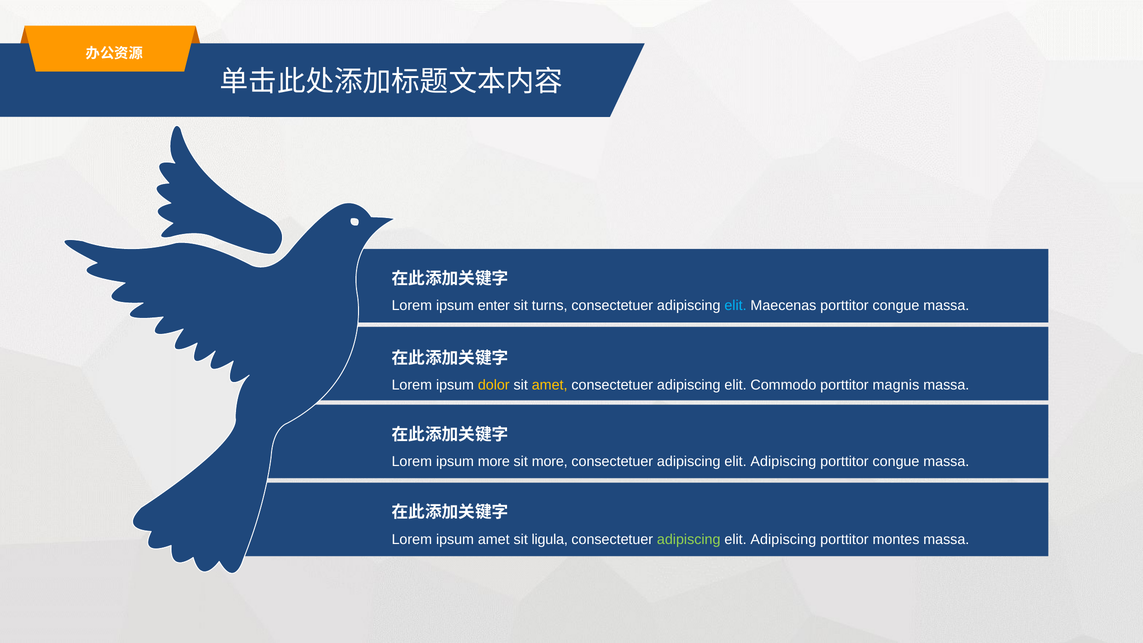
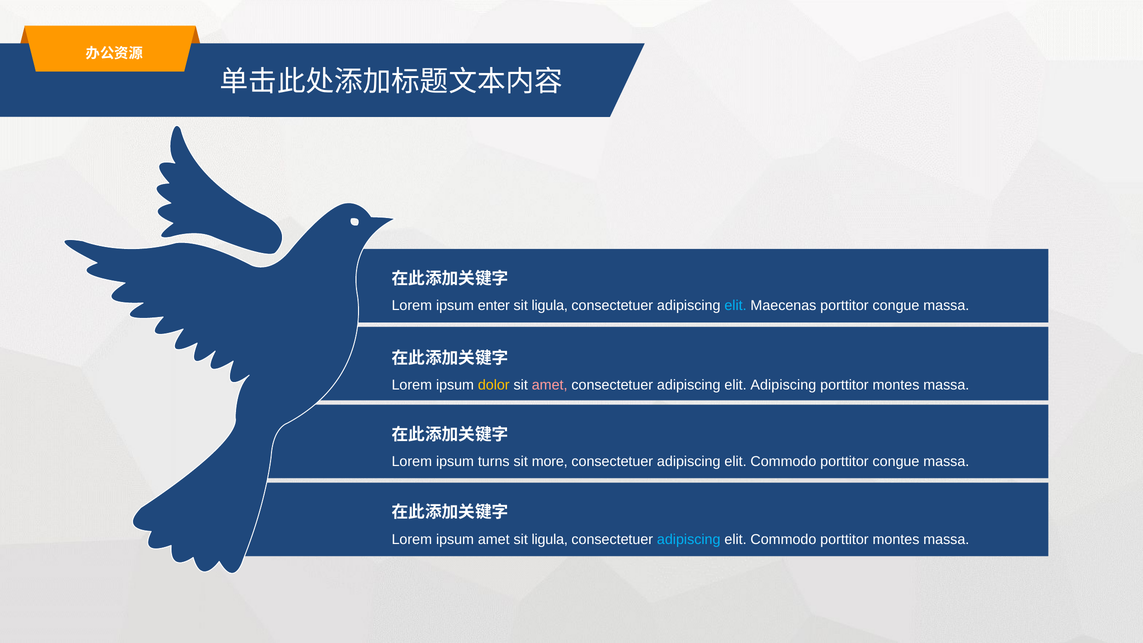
turns at (550, 306): turns -> ligula
amet at (550, 385) colour: yellow -> pink
elit Commodo: Commodo -> Adipiscing
magnis at (896, 385): magnis -> montes
ipsum more: more -> turns
Adipiscing at (783, 461): Adipiscing -> Commodo
adipiscing at (689, 539) colour: light green -> light blue
Adipiscing at (783, 539): Adipiscing -> Commodo
